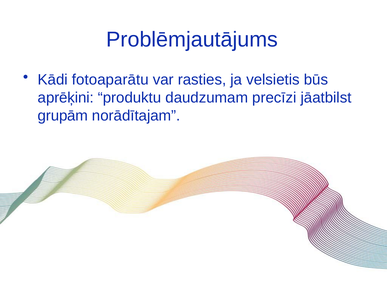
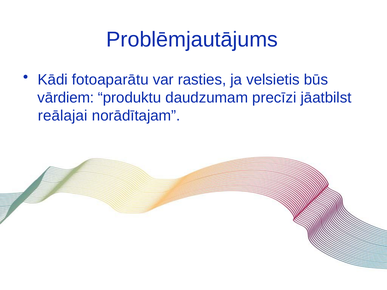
aprēķini: aprēķini -> vārdiem
grupām: grupām -> reālajai
